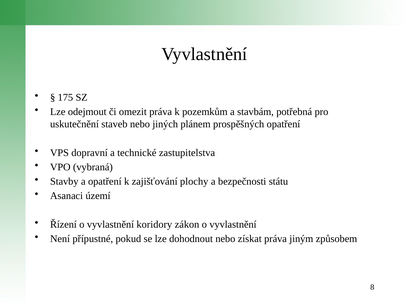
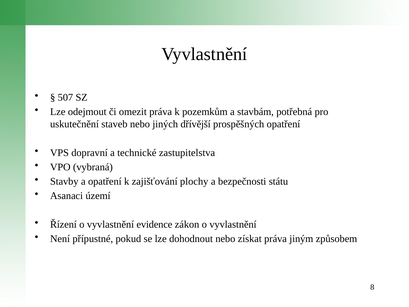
175: 175 -> 507
plánem: plánem -> dřívější
koridory: koridory -> evidence
